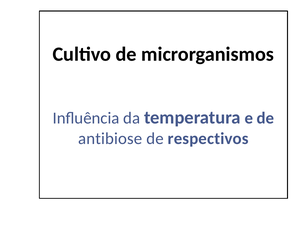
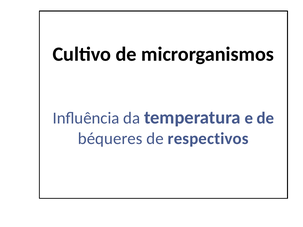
antibiose: antibiose -> béqueres
